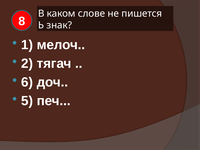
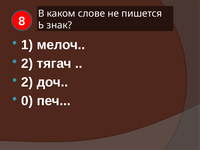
6 at (27, 82): 6 -> 2
5: 5 -> 0
